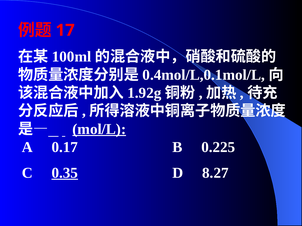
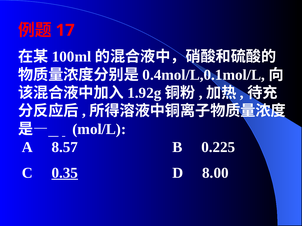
mol/L underline: present -> none
0.17: 0.17 -> 8.57
8.27: 8.27 -> 8.00
